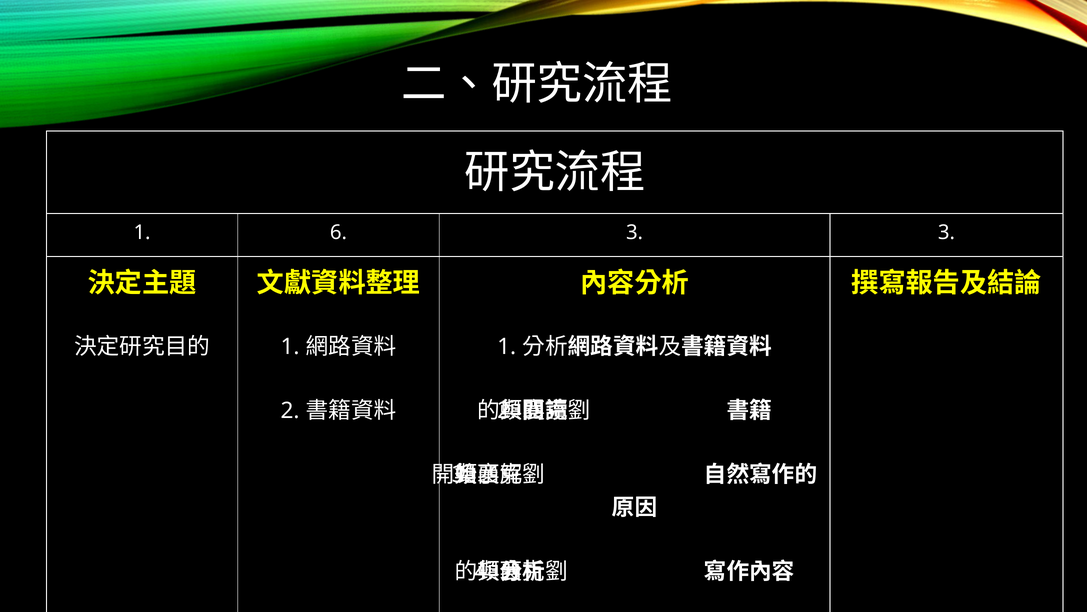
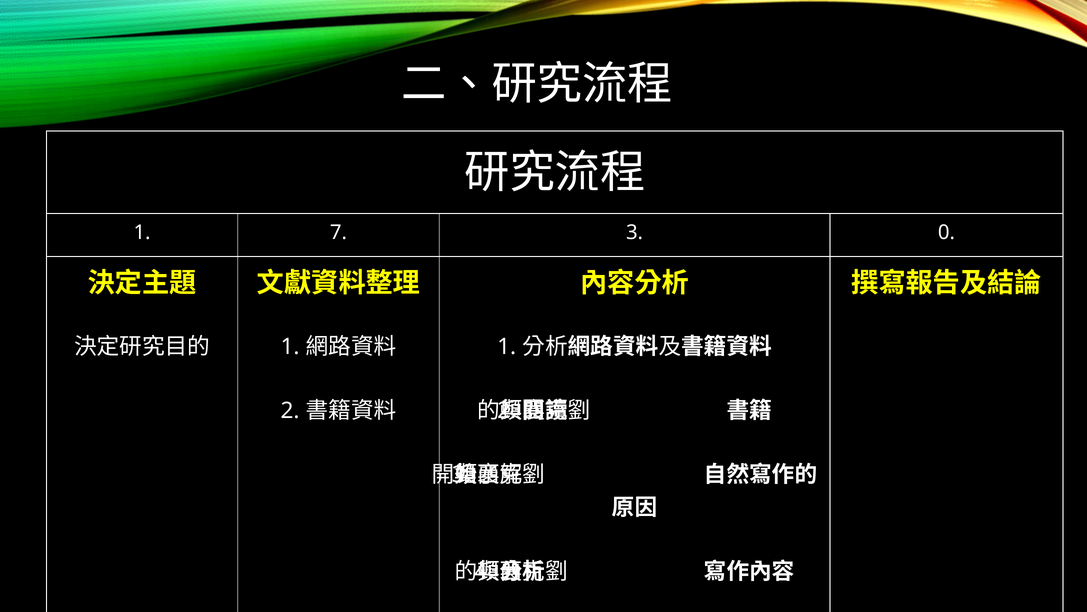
6: 6 -> 7
3 3: 3 -> 0
